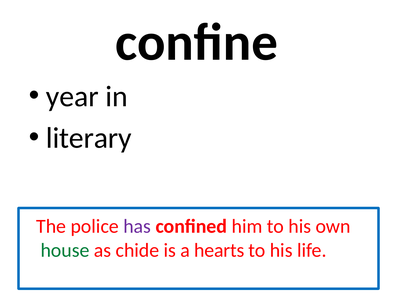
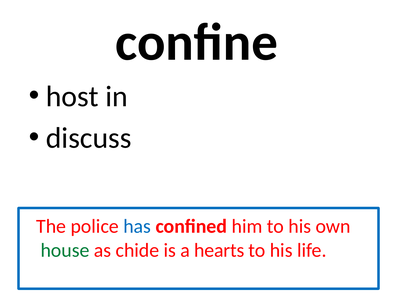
year: year -> host
literary: literary -> discuss
has colour: purple -> blue
